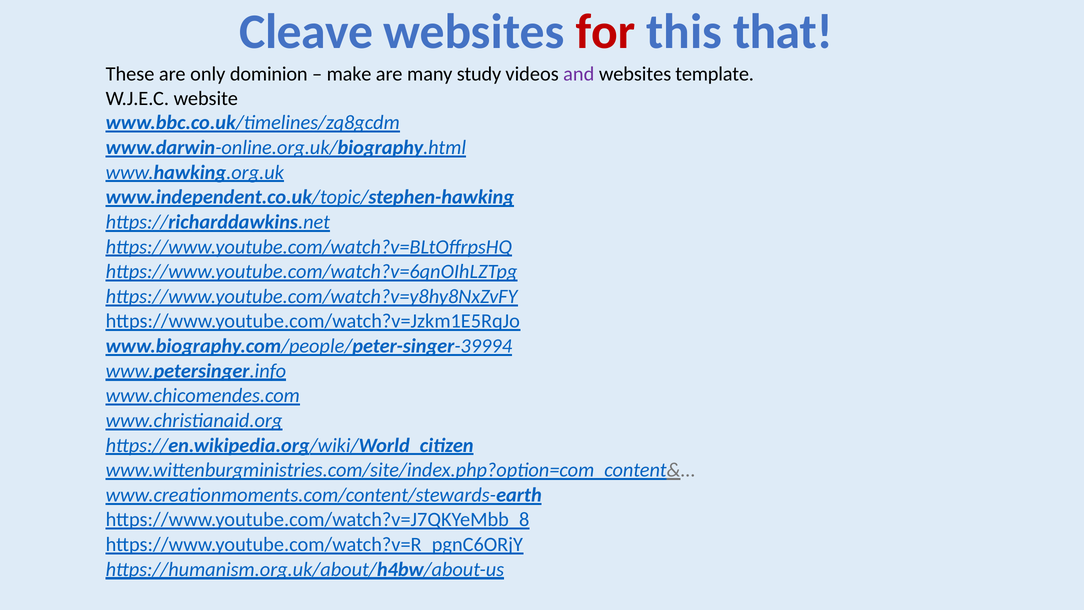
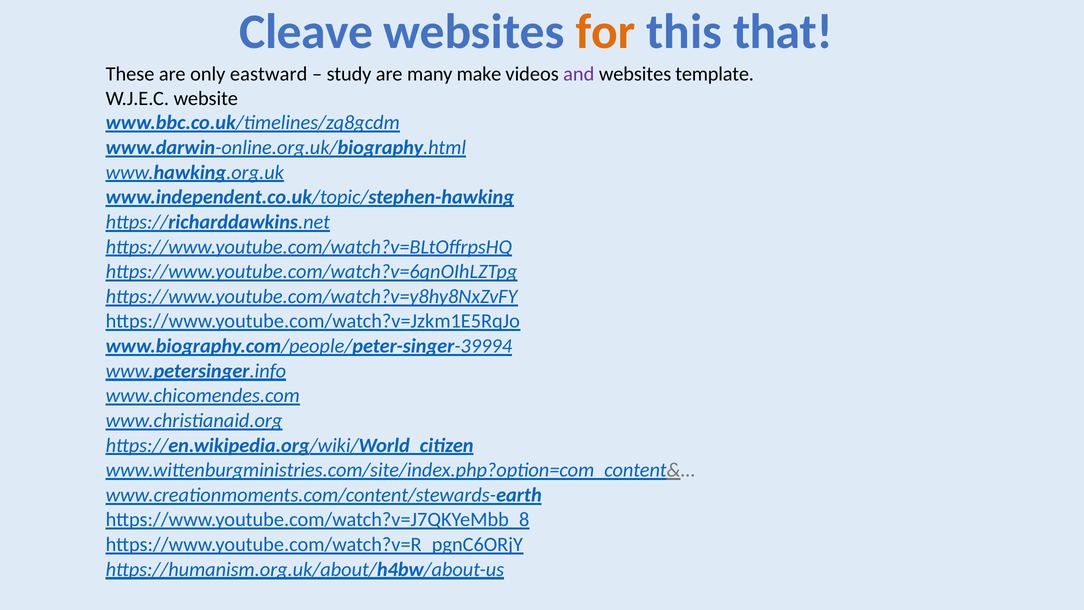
for colour: red -> orange
dominion: dominion -> eastward
make: make -> study
study: study -> make
